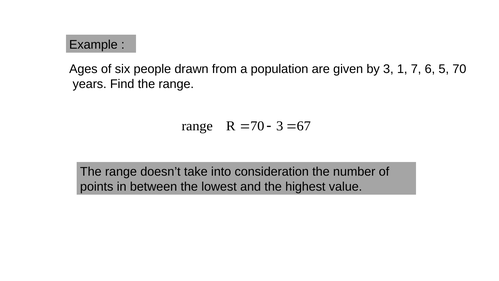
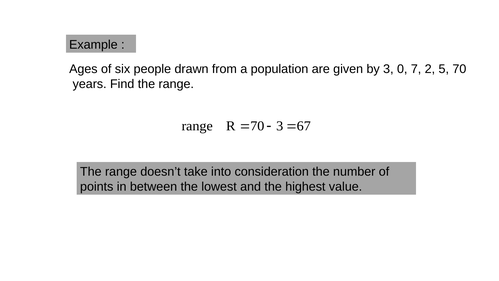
1: 1 -> 0
6: 6 -> 2
